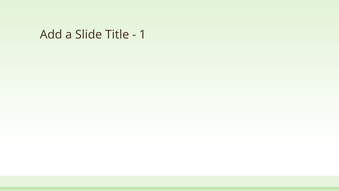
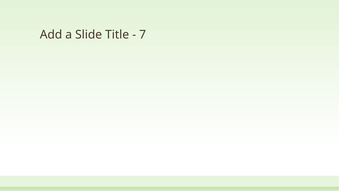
1: 1 -> 7
